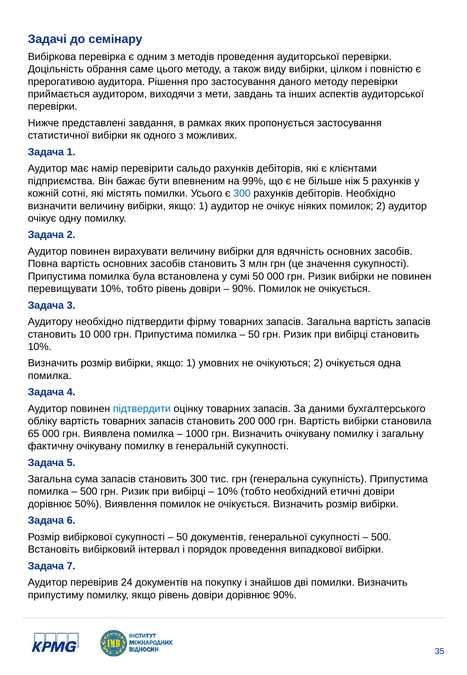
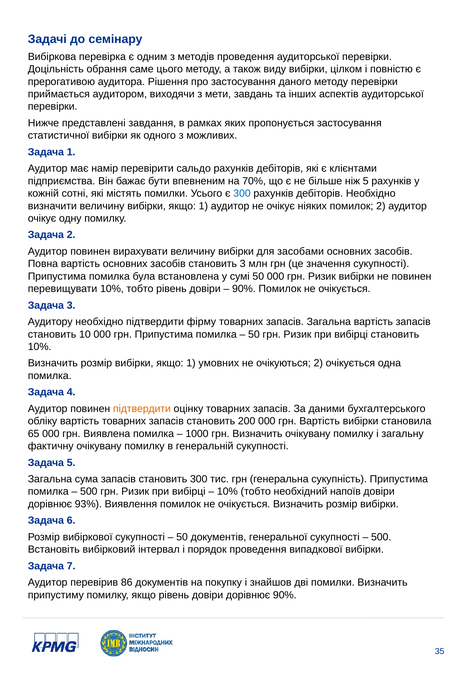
99%: 99% -> 70%
вдячність: вдячність -> засобами
підтвердити at (142, 408) colour: blue -> orange
етичні: етичні -> напоїв
50%: 50% -> 93%
24: 24 -> 86
